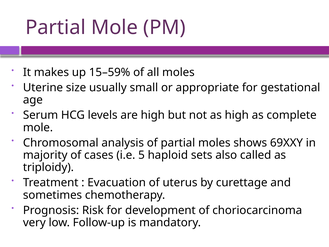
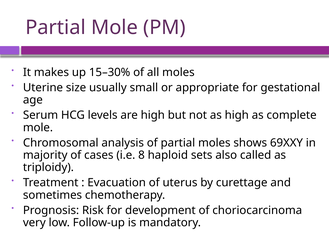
15–59%: 15–59% -> 15–30%
5: 5 -> 8
